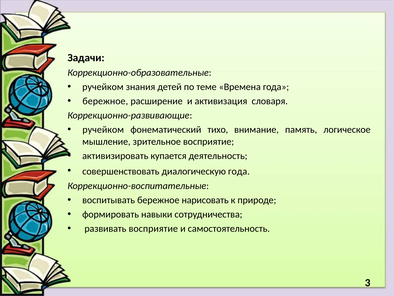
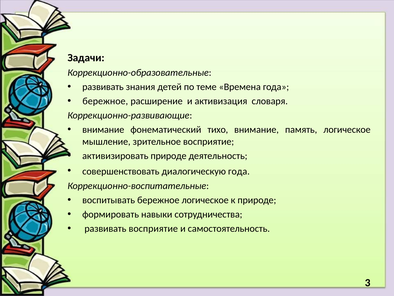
ручейком at (103, 87): ручейком -> развивать
ручейком at (103, 129): ручейком -> внимание
активизировать купается: купается -> природе
бережное нарисовать: нарисовать -> логическое
